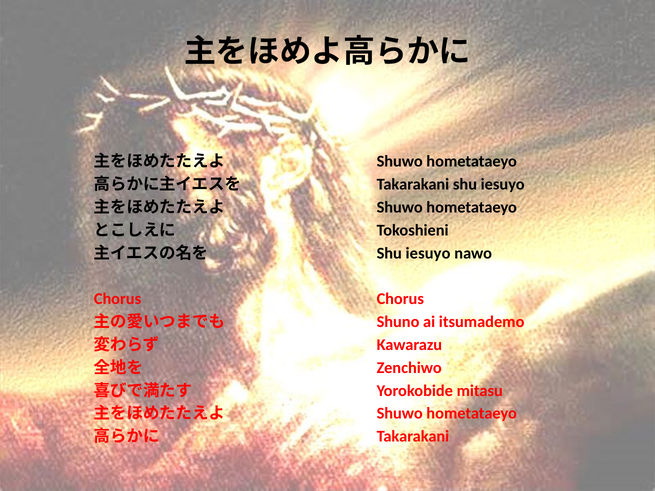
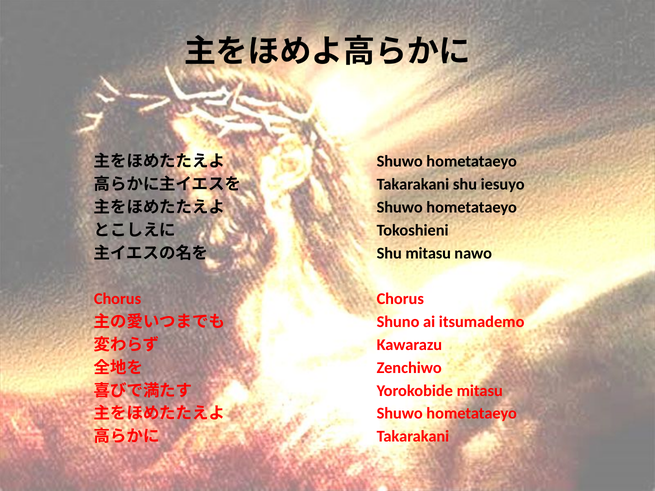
iesuyo at (428, 253): iesuyo -> mitasu
